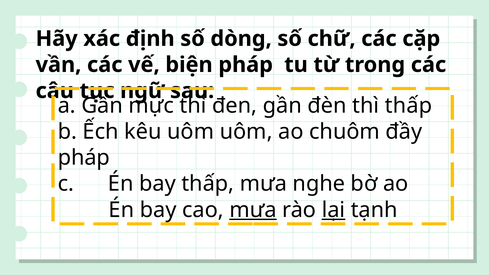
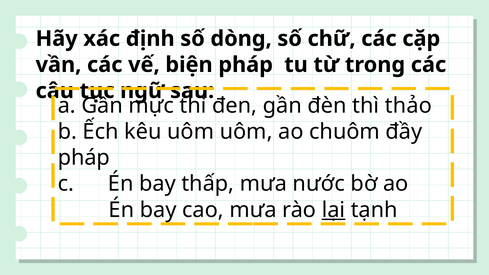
thì thấp: thấp -> thảo
nghe: nghe -> nước
mưa at (253, 210) underline: present -> none
